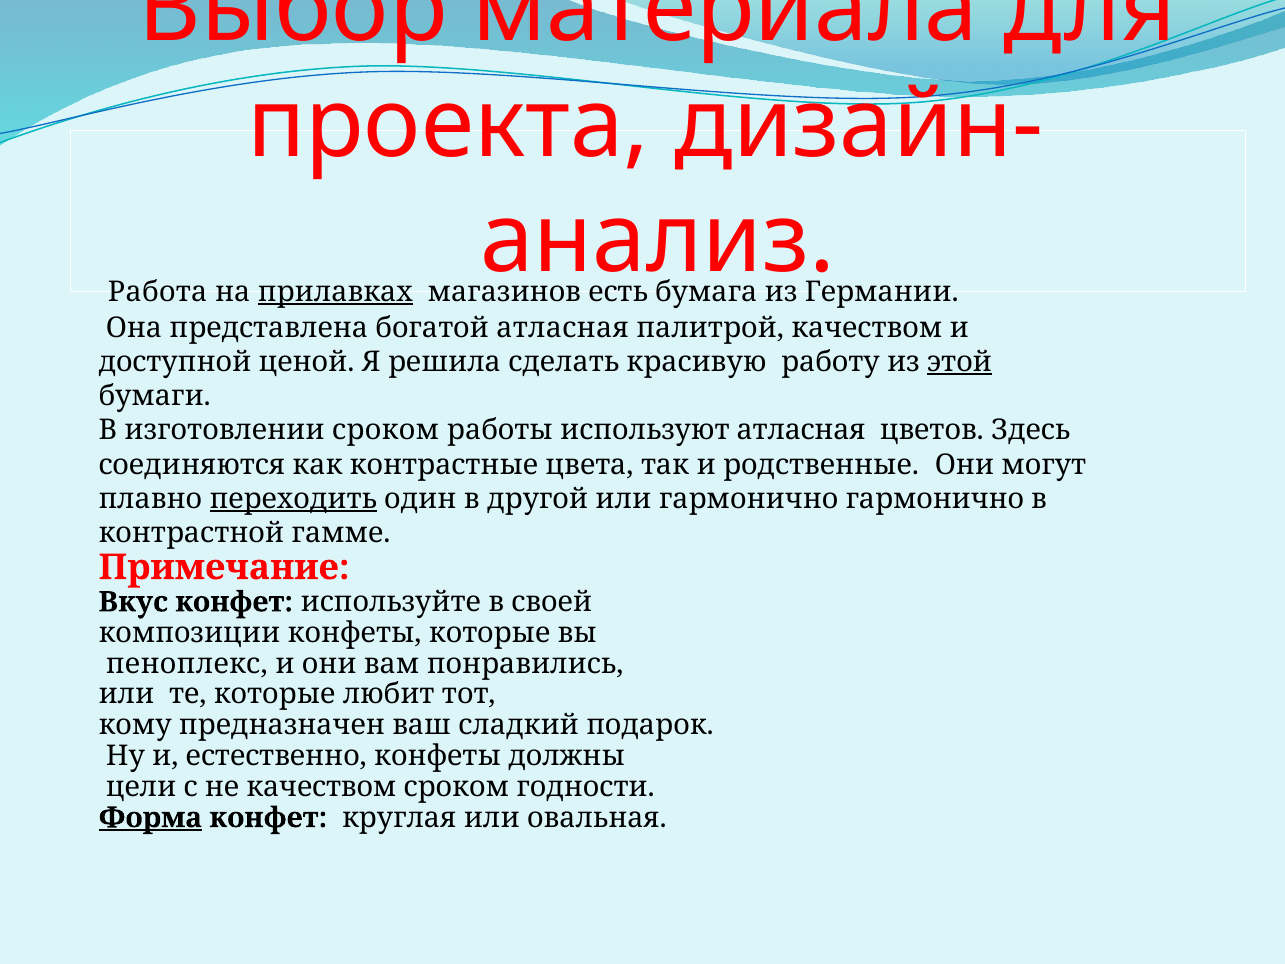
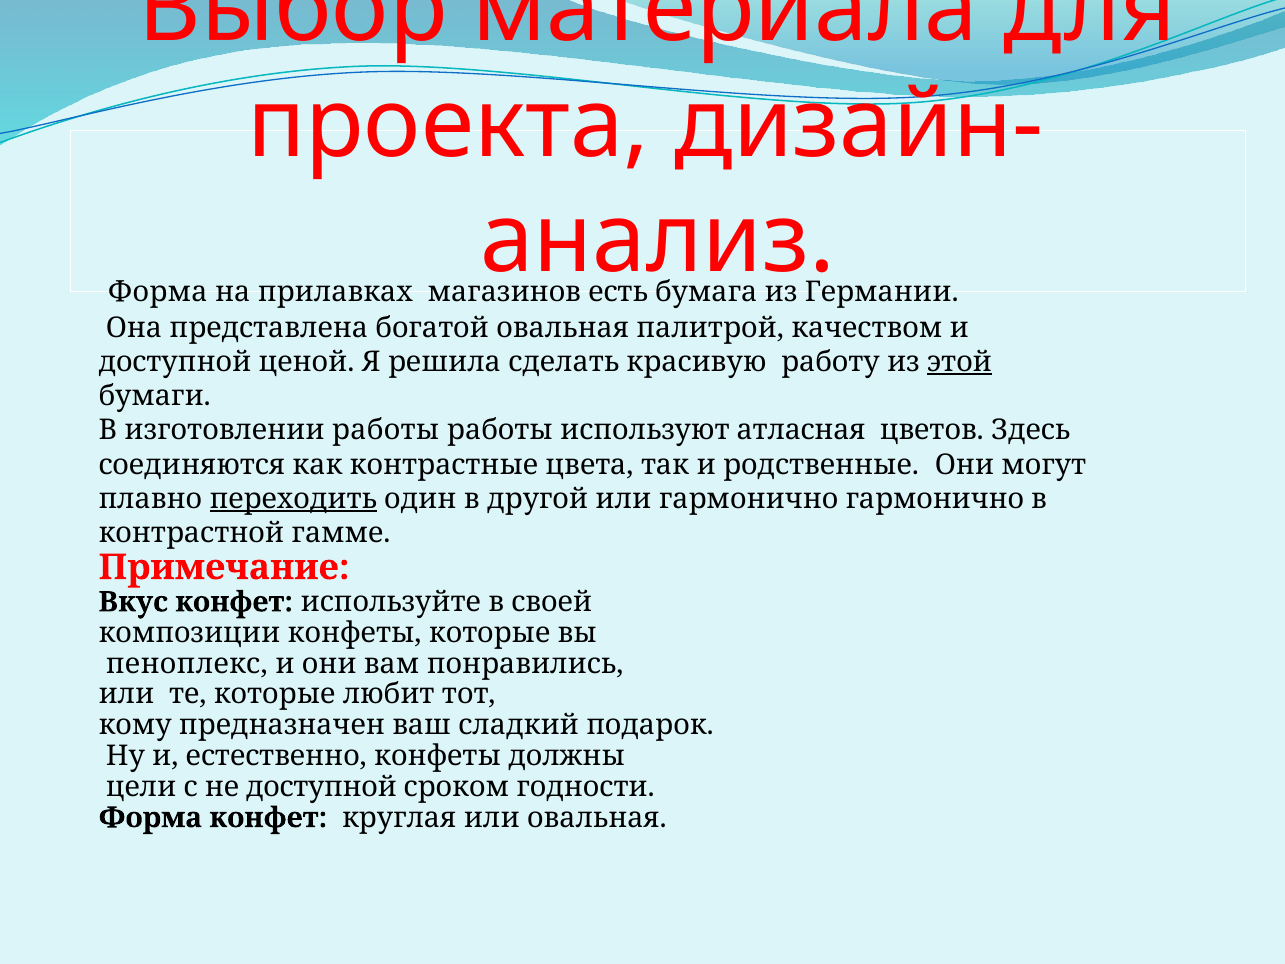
Работа at (158, 292): Работа -> Форма
прилавках underline: present -> none
богатой атласная: атласная -> овальная
изготовлении сроком: сроком -> работы
не качеством: качеством -> доступной
Форма at (150, 818) underline: present -> none
